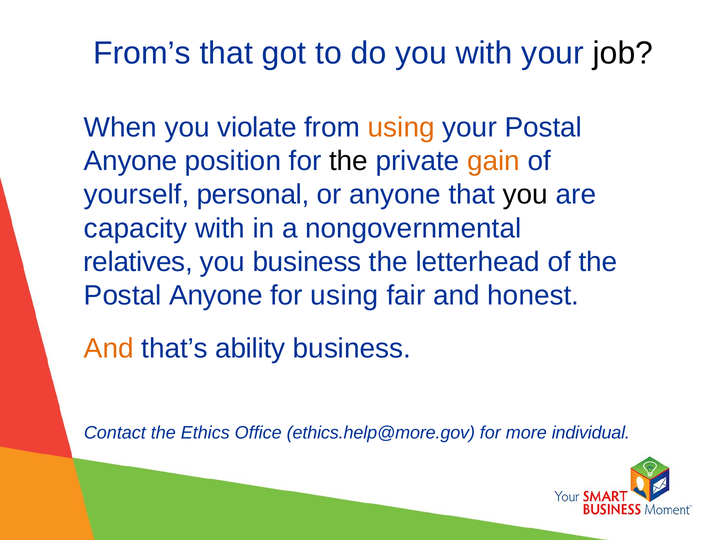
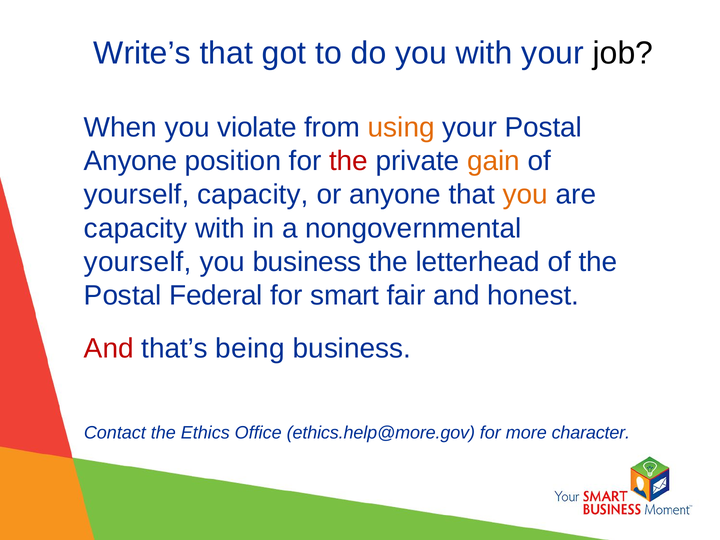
From’s: From’s -> Write’s
the at (349, 161) colour: black -> red
yourself personal: personal -> capacity
you at (525, 195) colour: black -> orange
relatives at (138, 262): relatives -> yourself
Anyone at (216, 296): Anyone -> Federal
for using: using -> smart
And at (109, 348) colour: orange -> red
ability: ability -> being
individual: individual -> character
